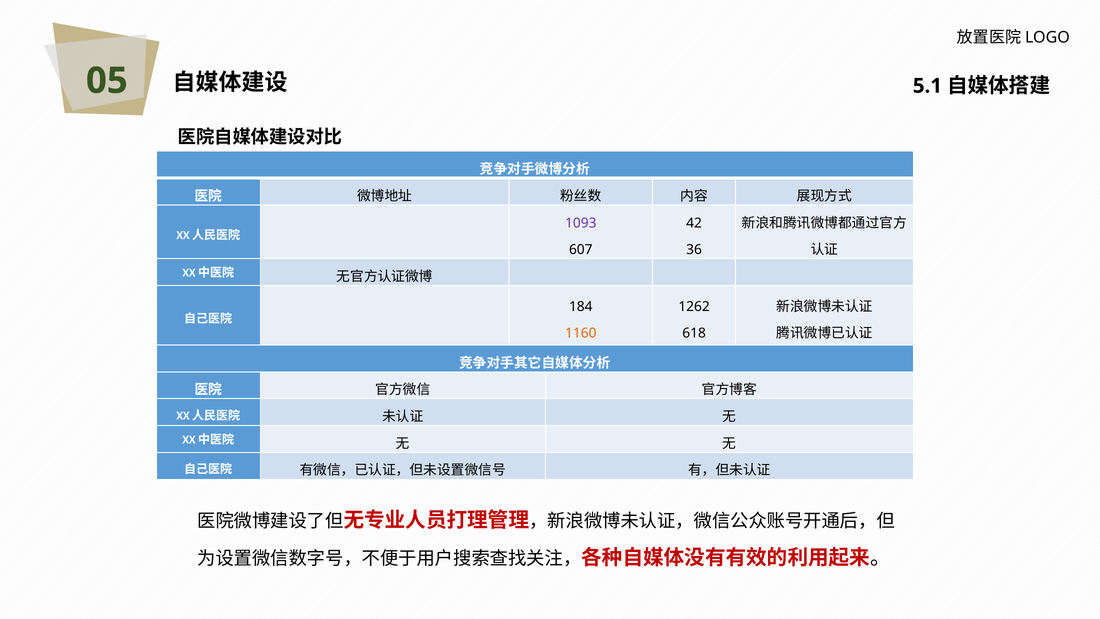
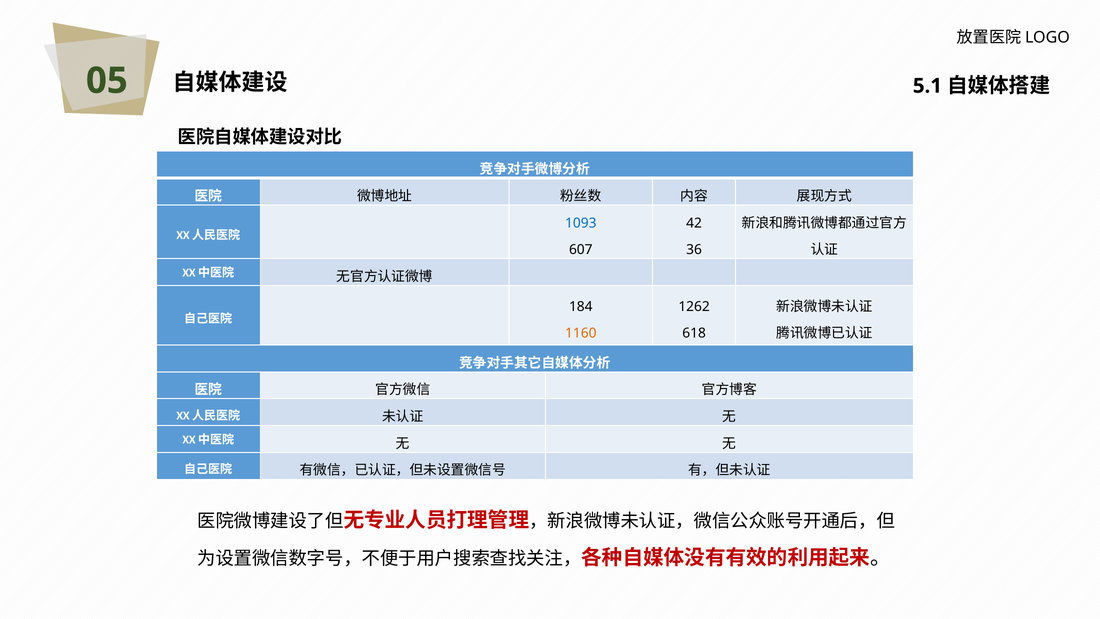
1093 colour: purple -> blue
